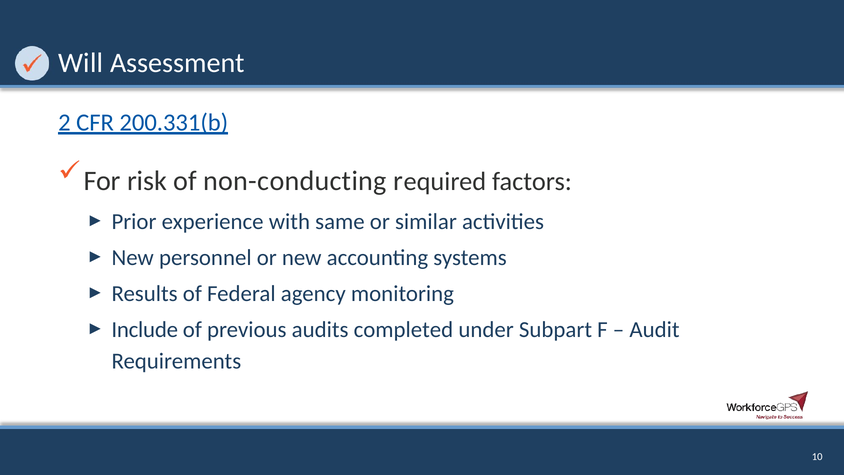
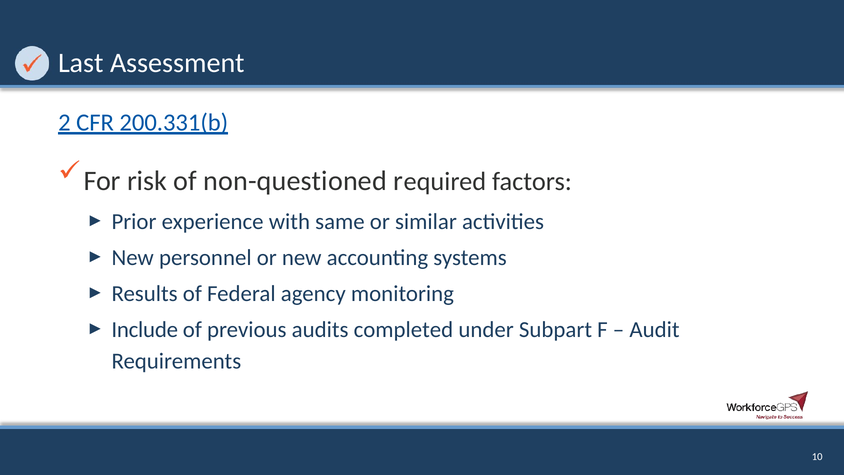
Will: Will -> Last
non-conducting: non-conducting -> non-questioned
